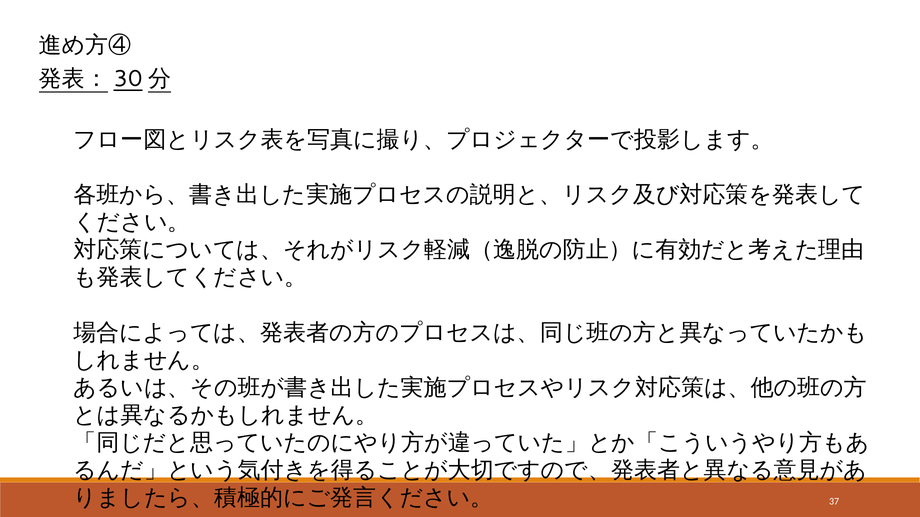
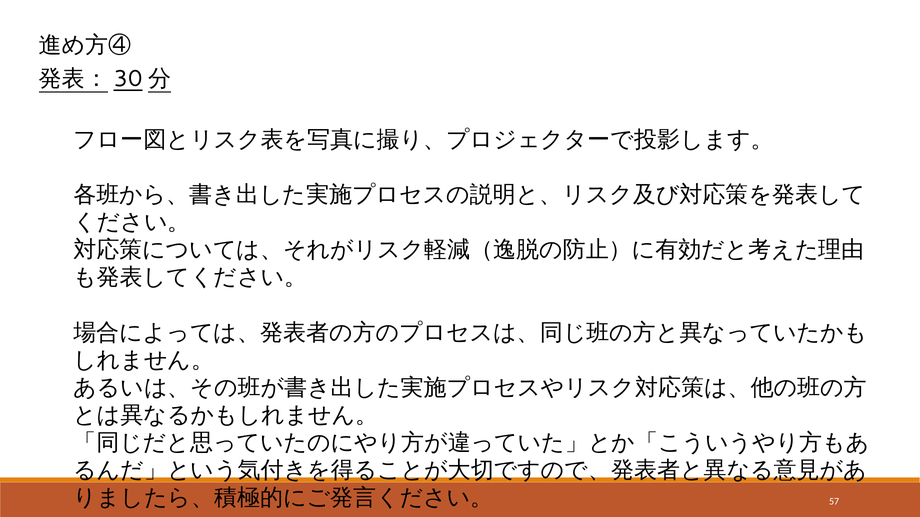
37: 37 -> 57
